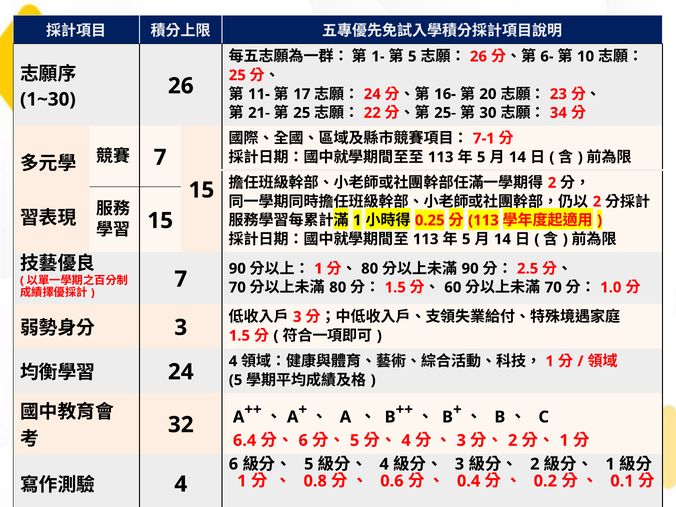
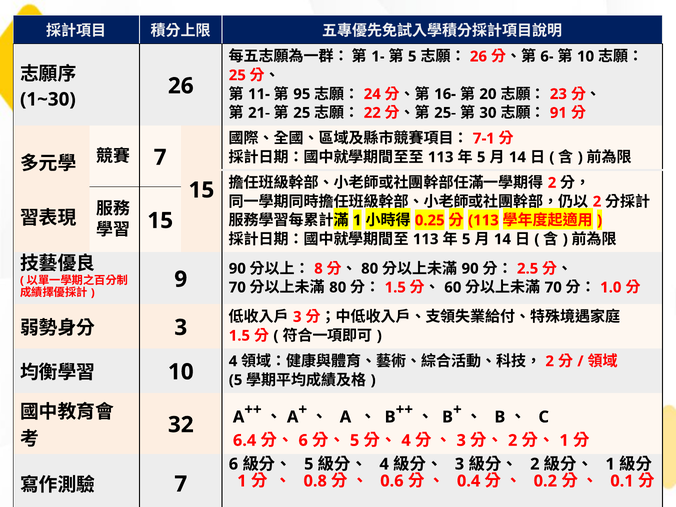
17: 17 -> 95
34: 34 -> 91
1 at (318, 269): 1 -> 8
7 at (181, 279): 7 -> 9
1 at (550, 361): 1 -> 2
24 at (181, 372): 24 -> 10
4 at (181, 484): 4 -> 7
